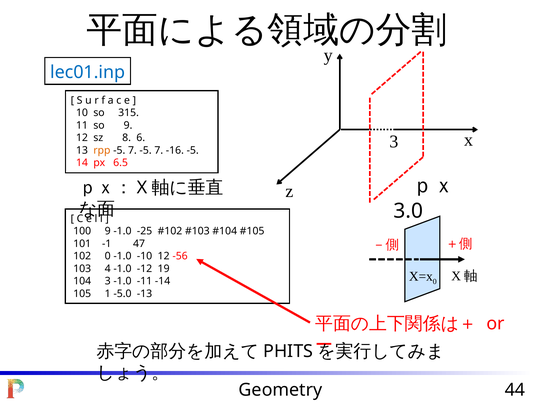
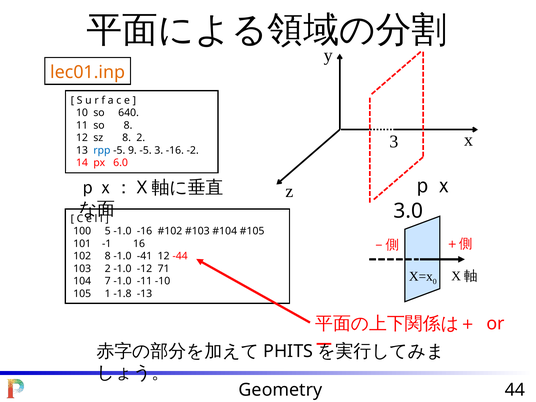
lec01.inp colour: blue -> orange
315: 315 -> 640
so 9: 9 -> 8
8 6: 6 -> 2
rpp colour: orange -> blue
7 at (132, 150): 7 -> 9
7 at (159, 150): 7 -> 3
-16 -5: -5 -> -2
6.5: 6.5 -> 6.0
100 9: 9 -> 5
-1.0 -25: -25 -> -16
47: 47 -> 16
102 0: 0 -> 8
-10: -10 -> -41
-56: -56 -> -44
103 4: 4 -> 2
19: 19 -> 71
104 3: 3 -> 7
-14: -14 -> -10
-5.0: -5.0 -> -1.8
